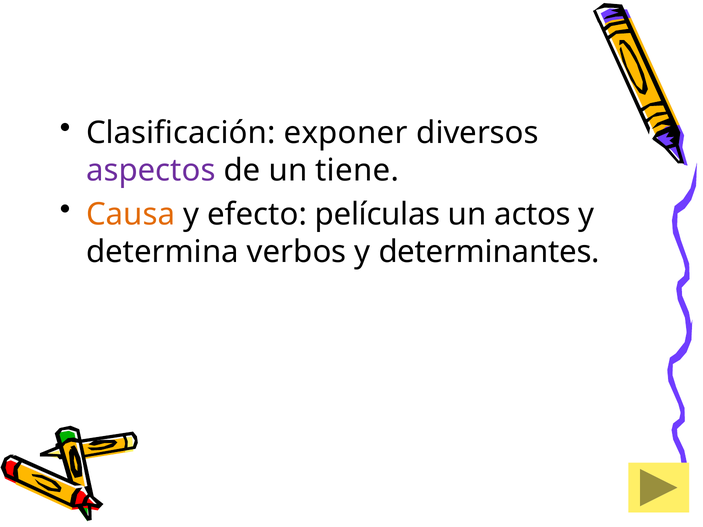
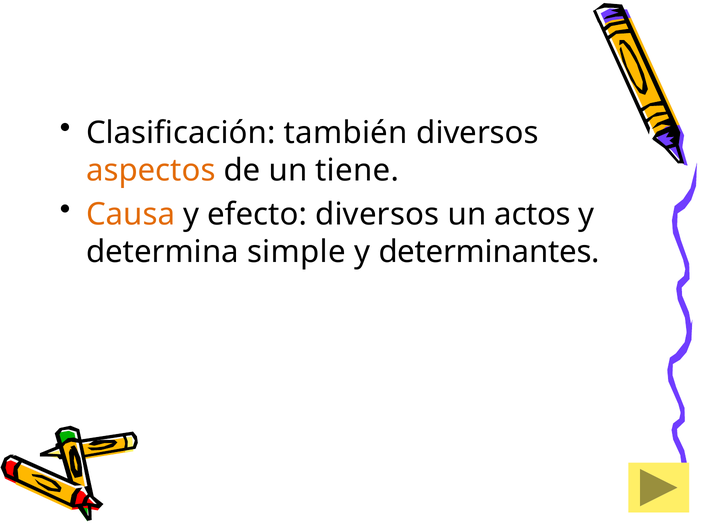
exponer: exponer -> también
aspectos colour: purple -> orange
efecto películas: películas -> diversos
verbos: verbos -> simple
